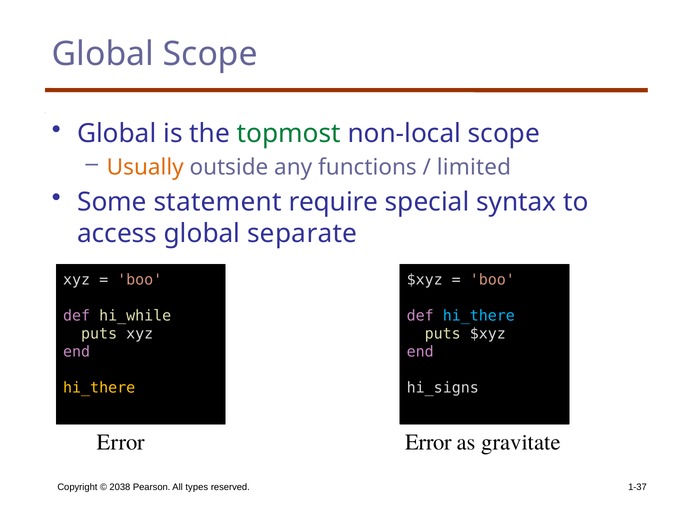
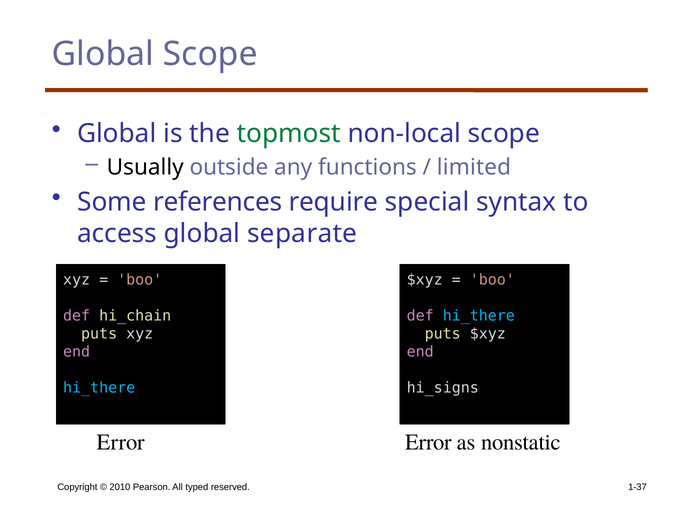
Usually colour: orange -> black
statement: statement -> references
hi_while: hi_while -> hi_chain
hi_there at (99, 388) colour: yellow -> light blue
gravitate: gravitate -> nonstatic
2038: 2038 -> 2010
types: types -> typed
